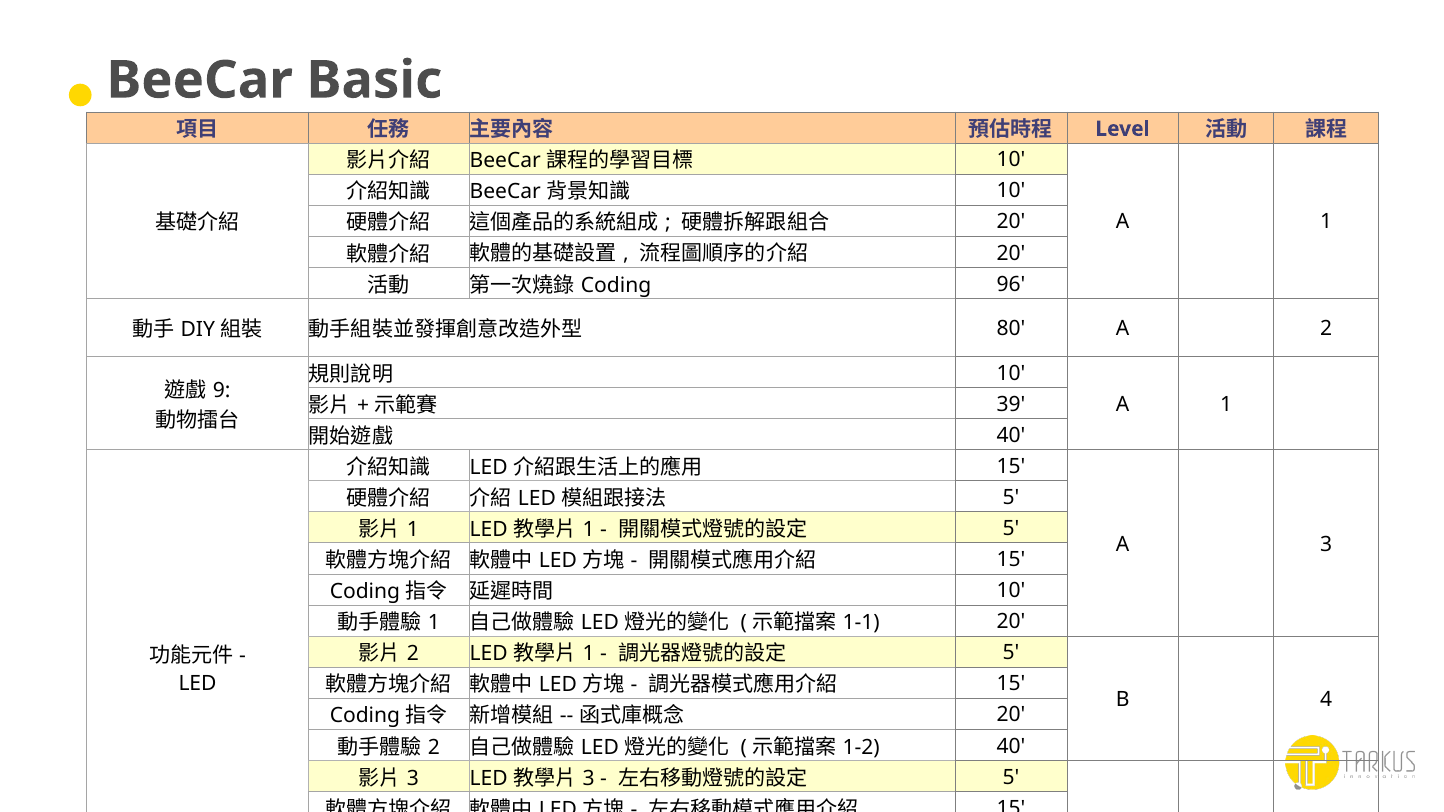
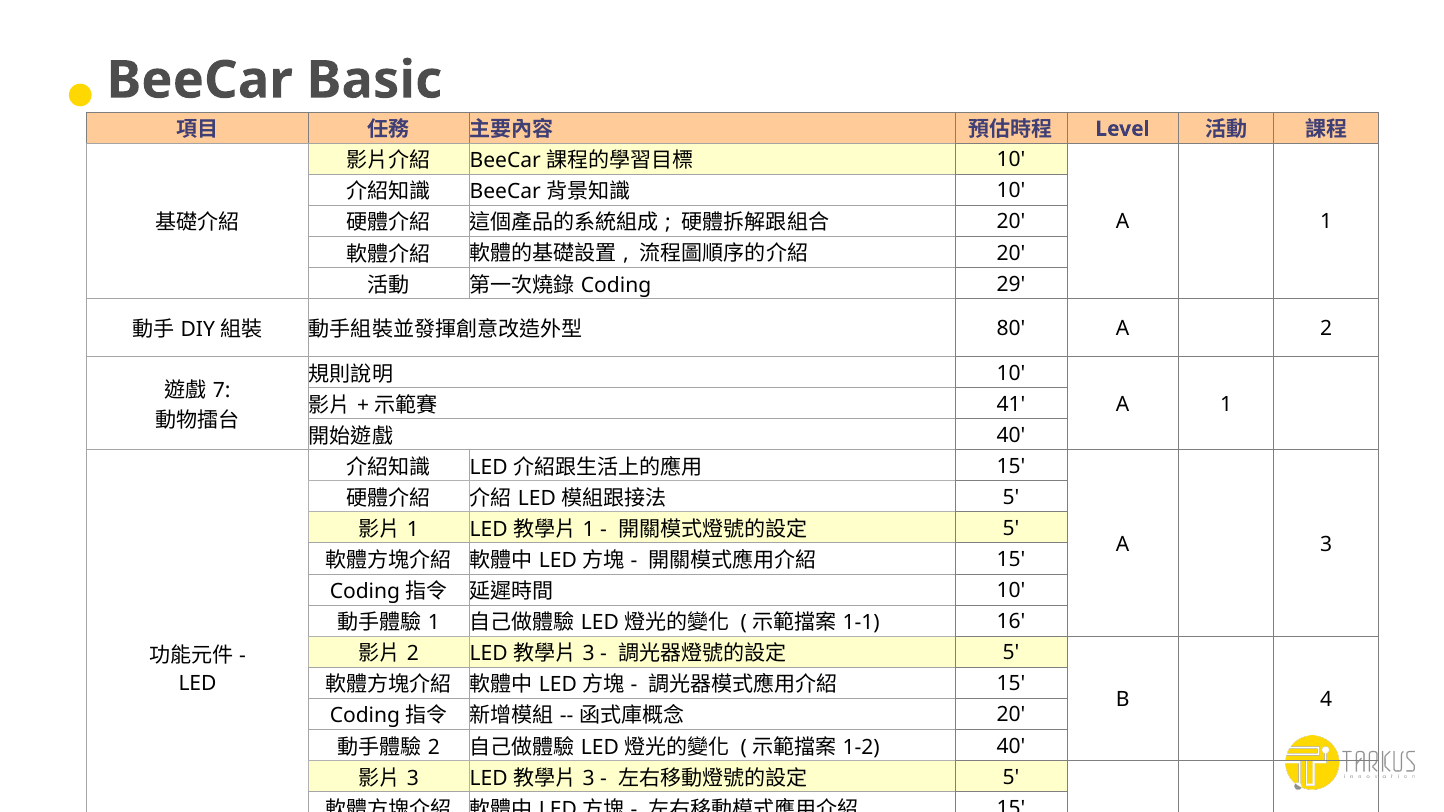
96: 96 -> 29
9: 9 -> 7
39: 39 -> 41
20 at (1011, 622): 20 -> 16
1 at (589, 654): 1 -> 3
